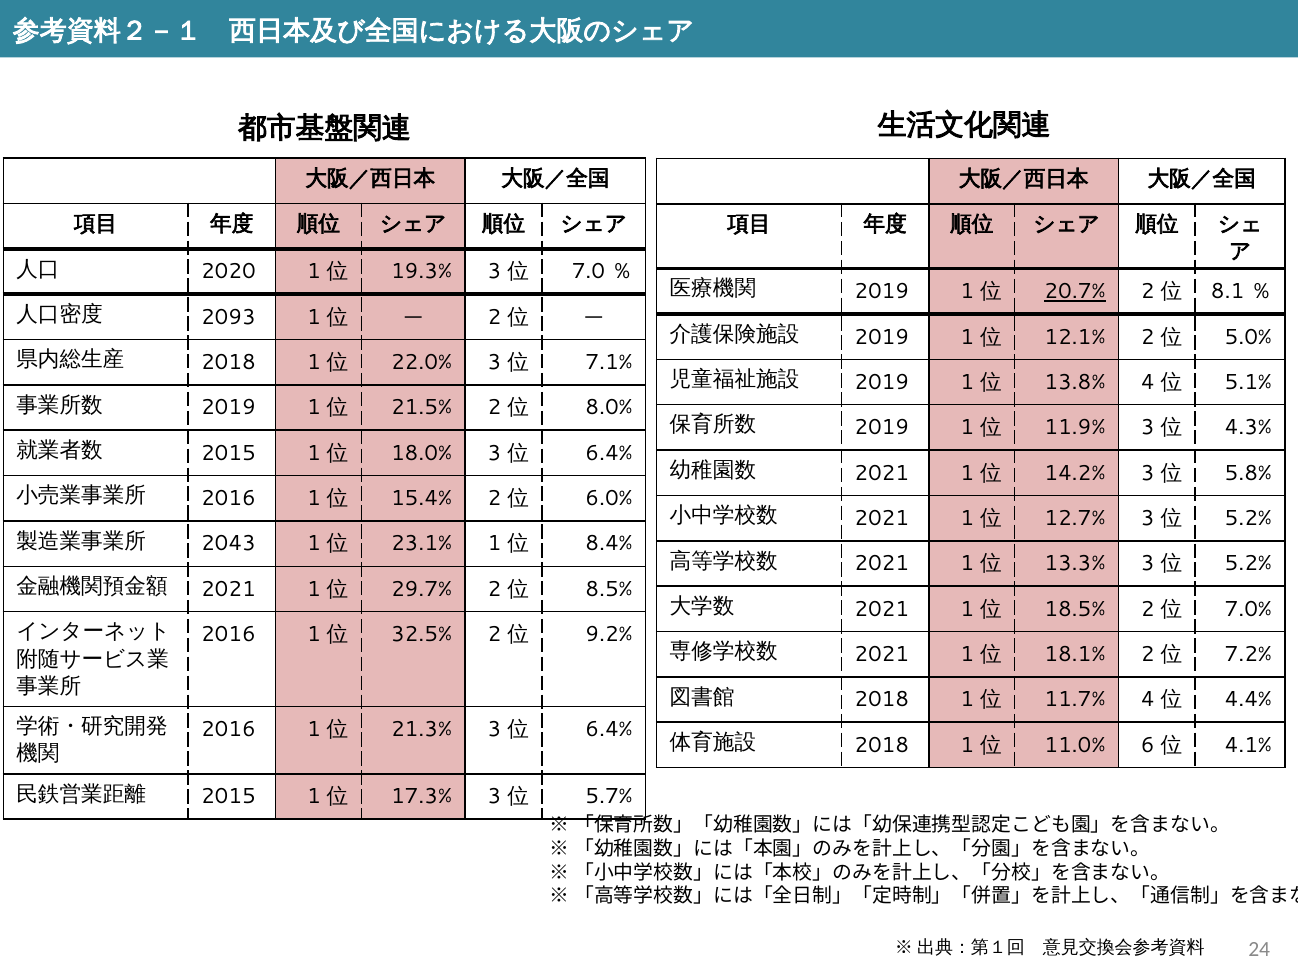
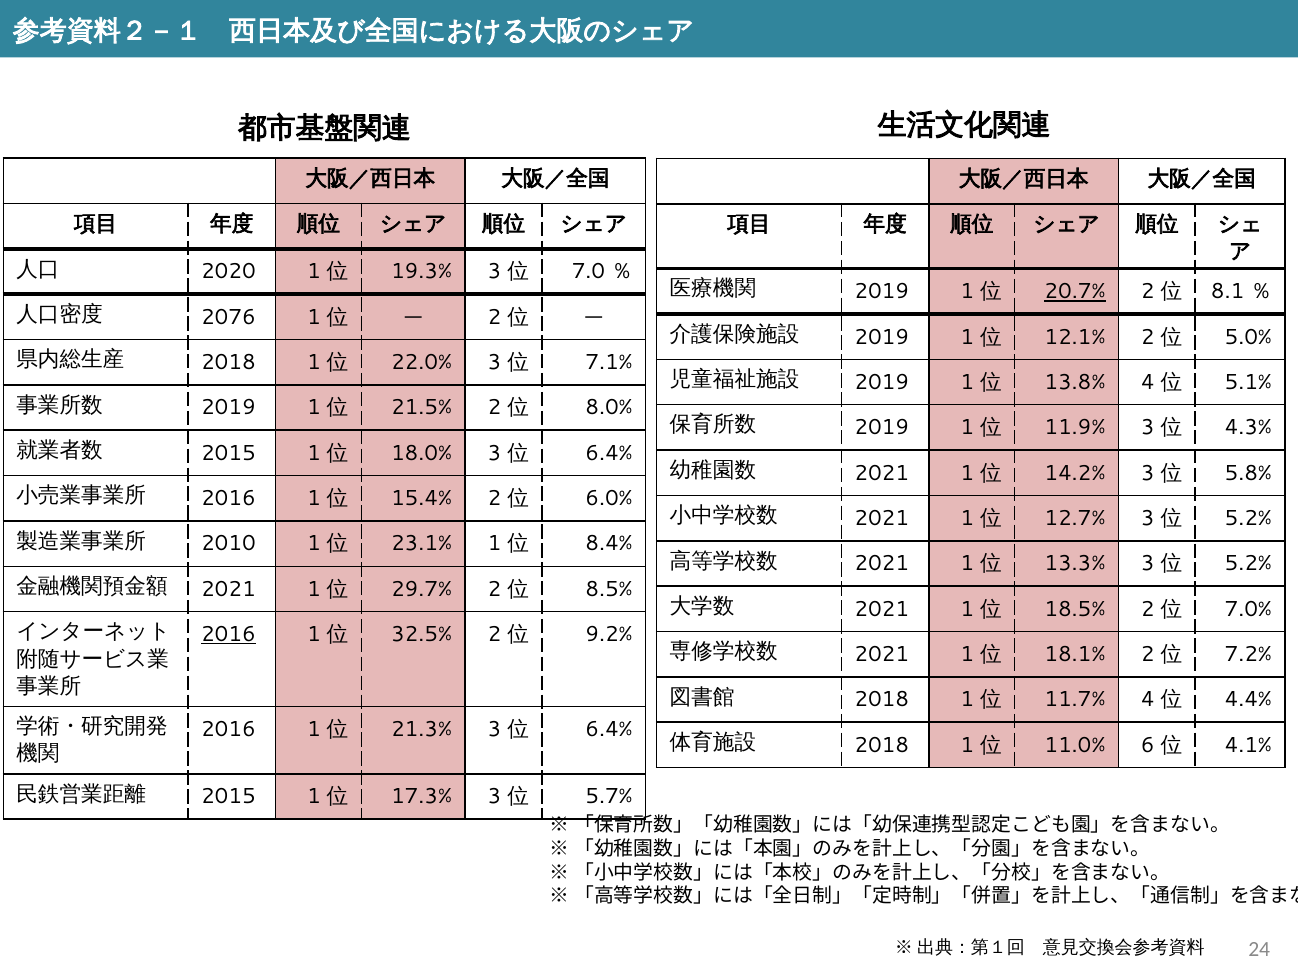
2093: 2093 -> 2076
2043: 2043 -> 2010
2016 at (228, 635) underline: none -> present
